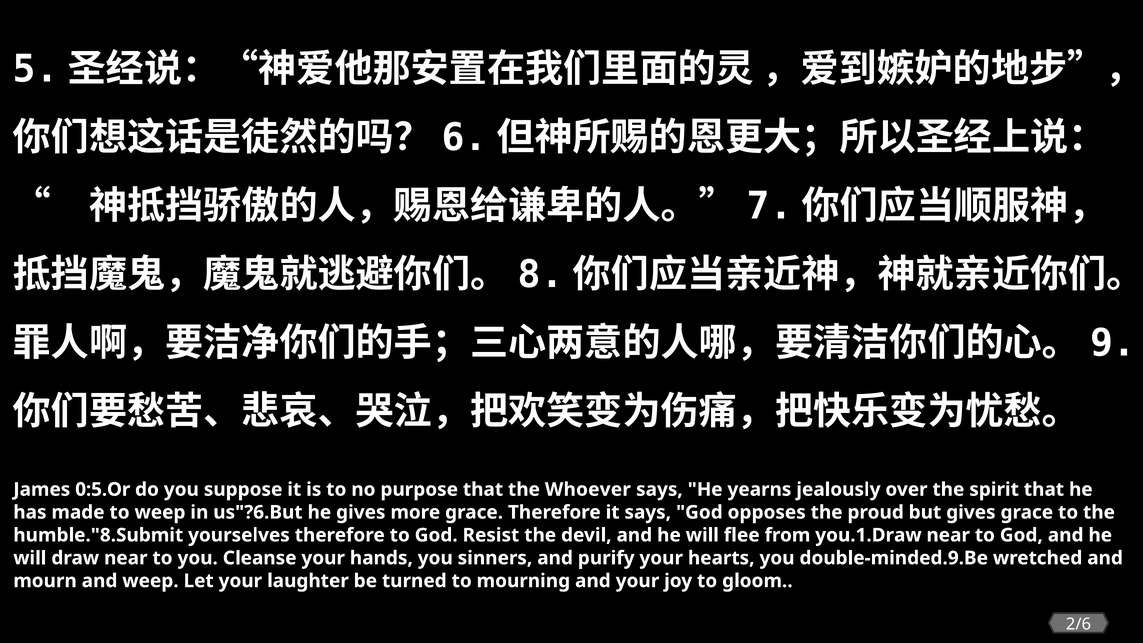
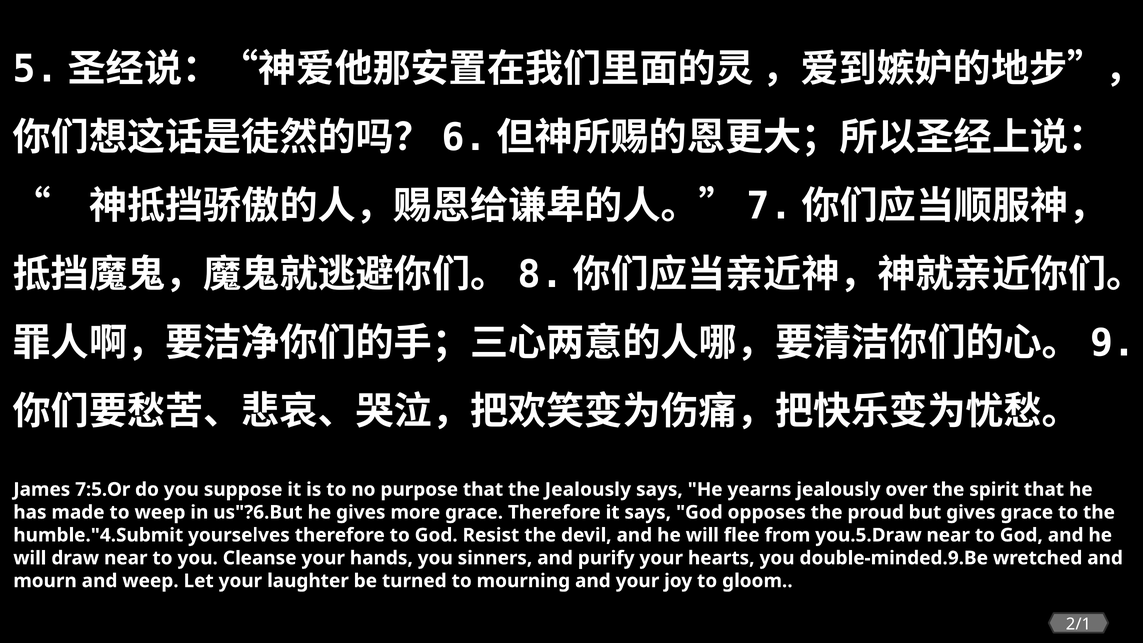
0:5.Or: 0:5.Or -> 7:5.Or
the Whoever: Whoever -> Jealously
humble."8.Submit: humble."8.Submit -> humble."4.Submit
you.1.Draw: you.1.Draw -> you.5.Draw
2/6: 2/6 -> 2/1
